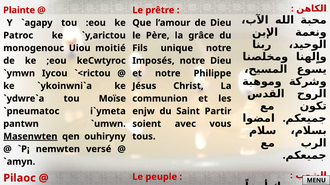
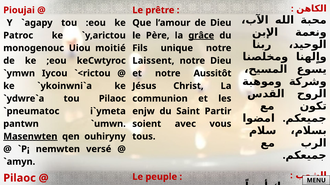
Plainte: Plainte -> Pioujai
grâce underline: none -> present
Imposés: Imposés -> Laissent
Philippe: Philippe -> Aussitôt
tou Moïse: Moïse -> Pilaoc
